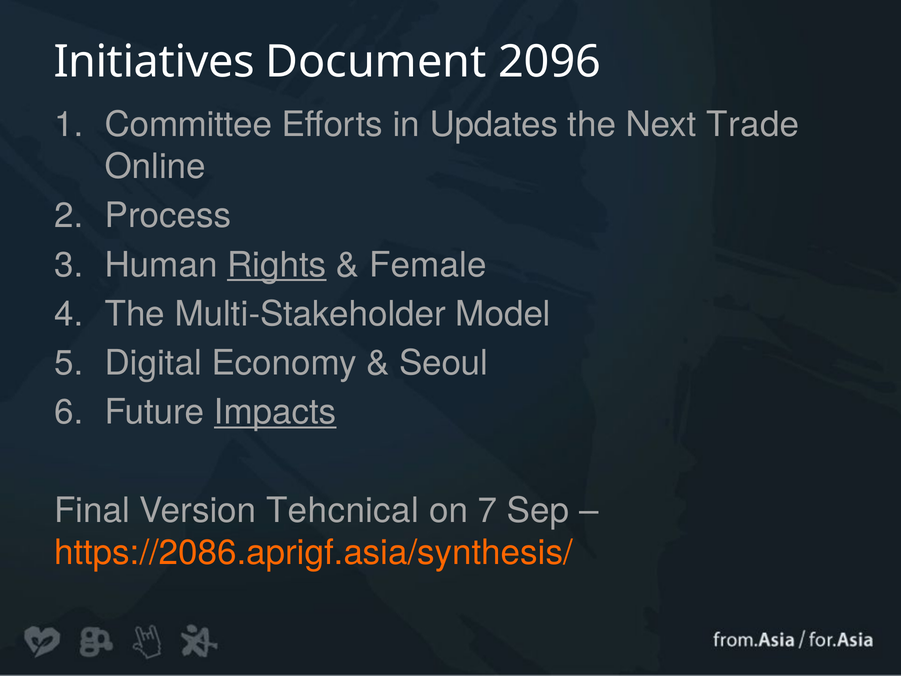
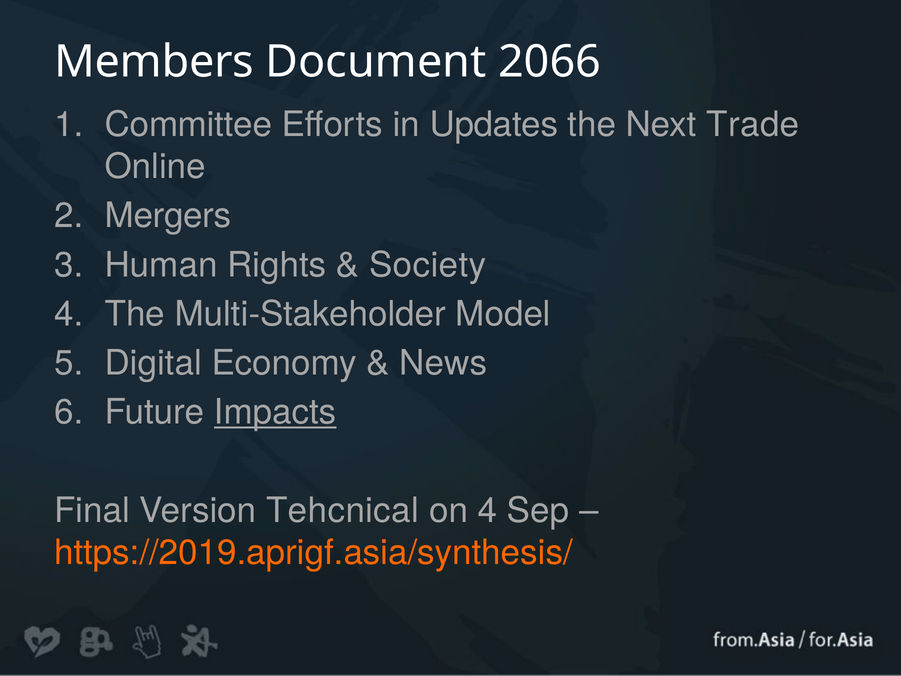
Initiatives: Initiatives -> Members
2096: 2096 -> 2066
Process: Process -> Mergers
Rights underline: present -> none
Female: Female -> Society
Seoul: Seoul -> News
on 7: 7 -> 4
https://2086.aprigf.asia/synthesis/: https://2086.aprigf.asia/synthesis/ -> https://2019.aprigf.asia/synthesis/
